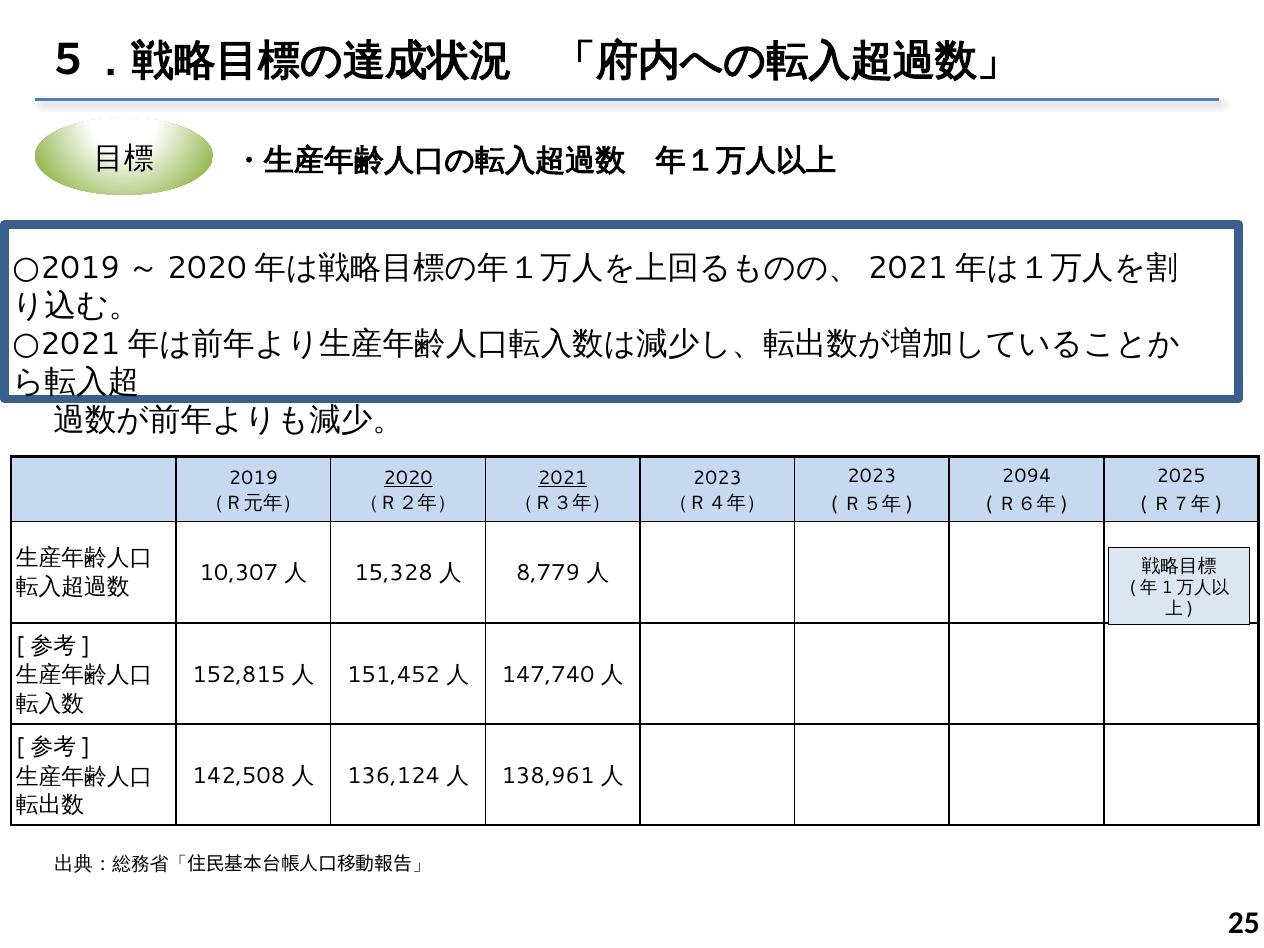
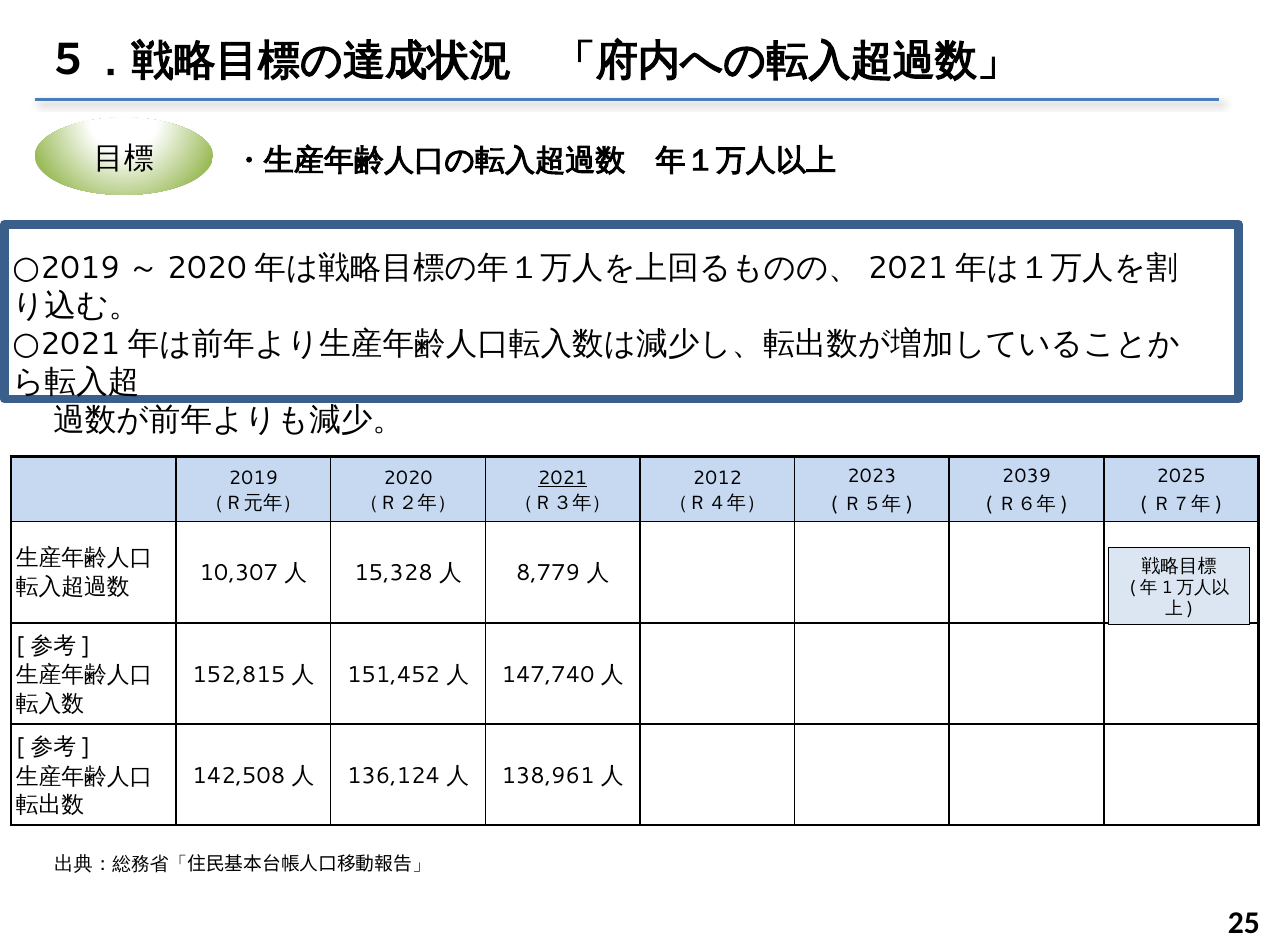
2094: 2094 -> 2039
2020 underline: present -> none
2023 at (717, 478): 2023 -> 2012
